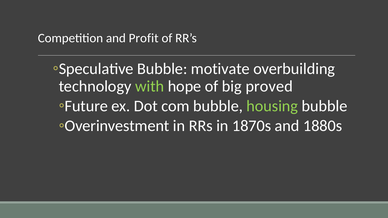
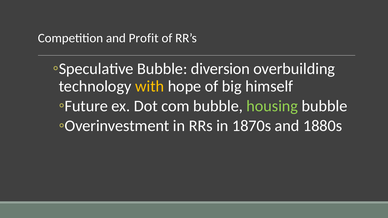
motivate: motivate -> diversion
with colour: light green -> yellow
proved: proved -> himself
